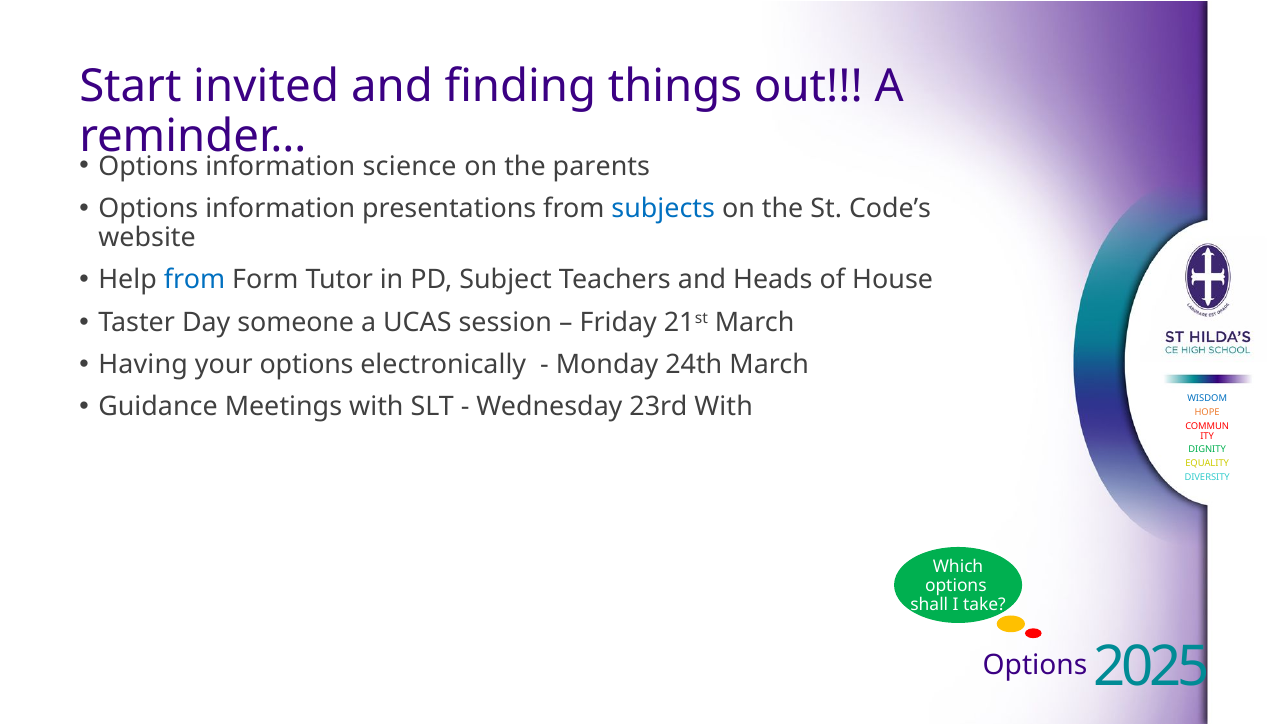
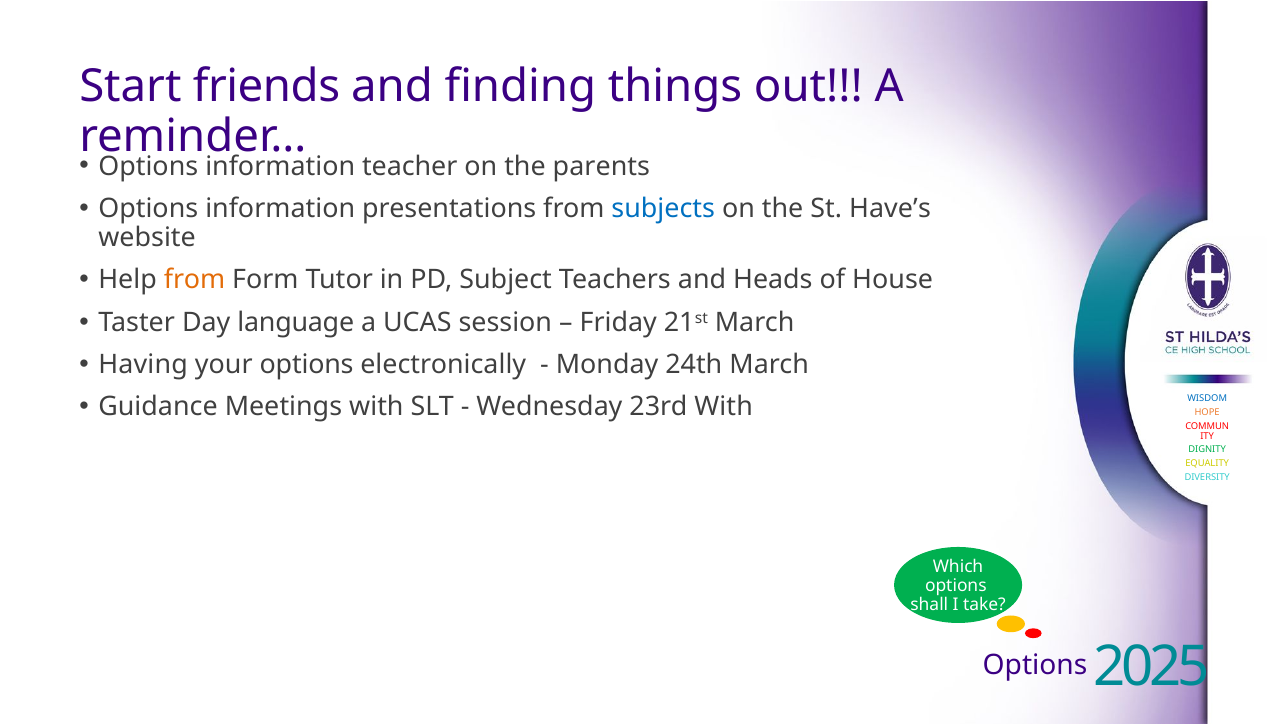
invited: invited -> friends
science: science -> teacher
Code’s: Code’s -> Have’s
from at (195, 280) colour: blue -> orange
someone: someone -> language
